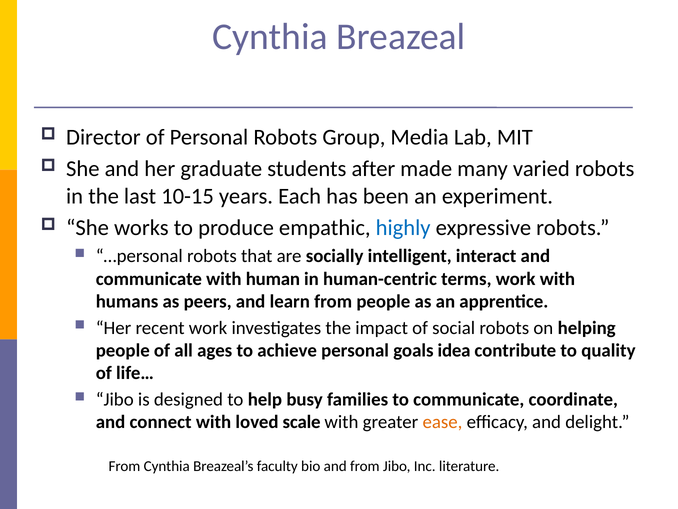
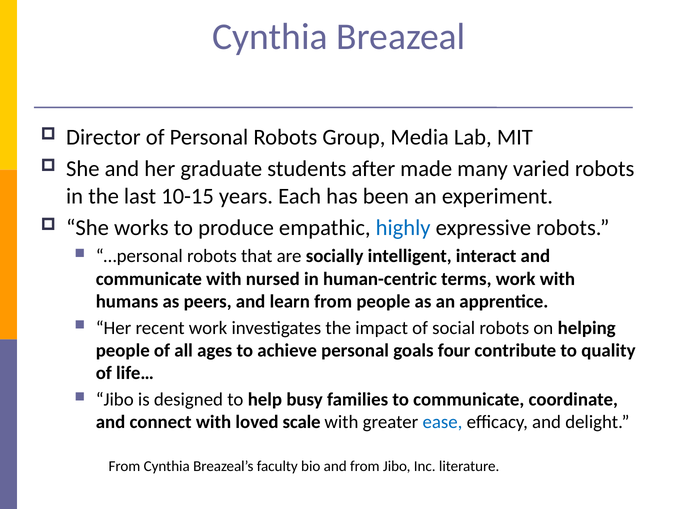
human: human -> nursed
idea: idea -> four
ease colour: orange -> blue
